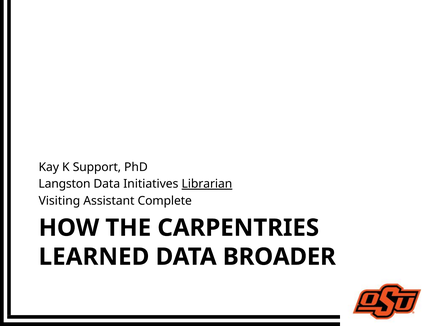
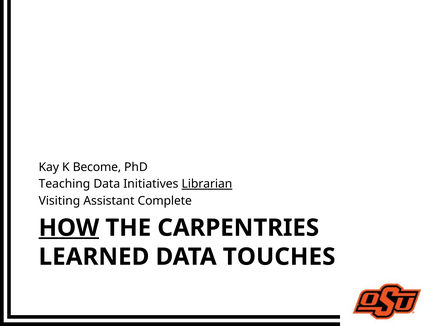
Support: Support -> Become
Langston: Langston -> Teaching
HOW underline: none -> present
BROADER: BROADER -> TOUCHES
